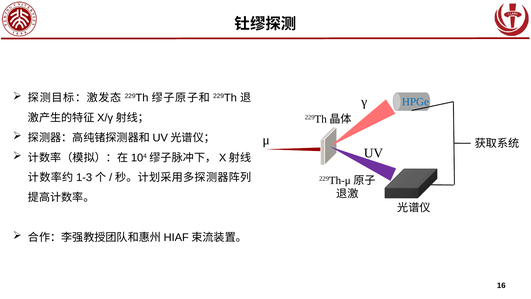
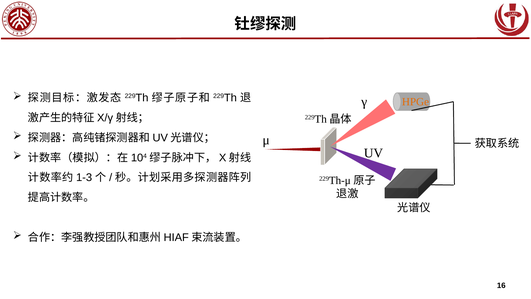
HPGe colour: blue -> orange
